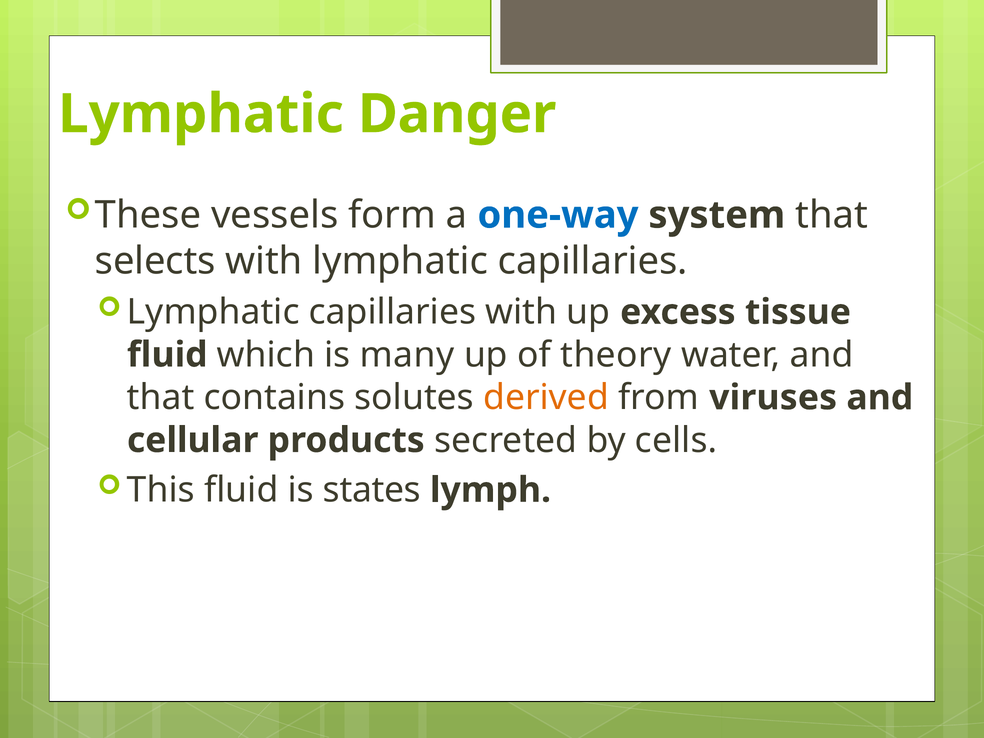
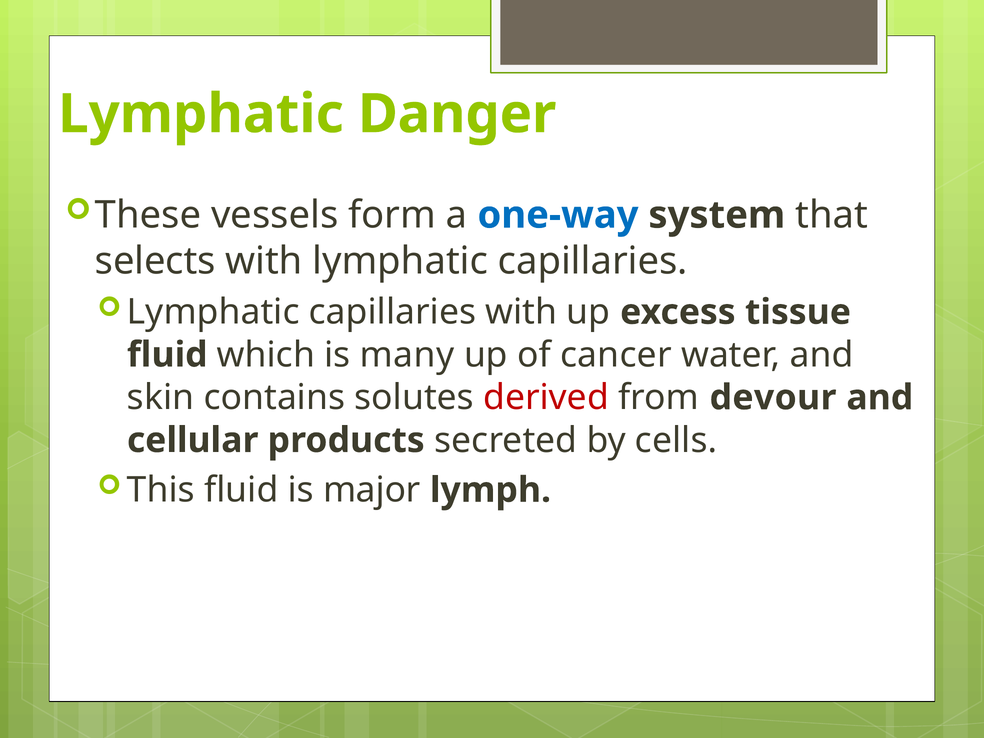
theory: theory -> cancer
that at (161, 398): that -> skin
derived colour: orange -> red
viruses: viruses -> devour
states: states -> major
